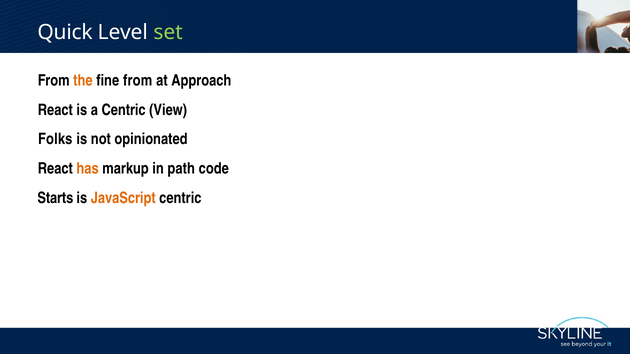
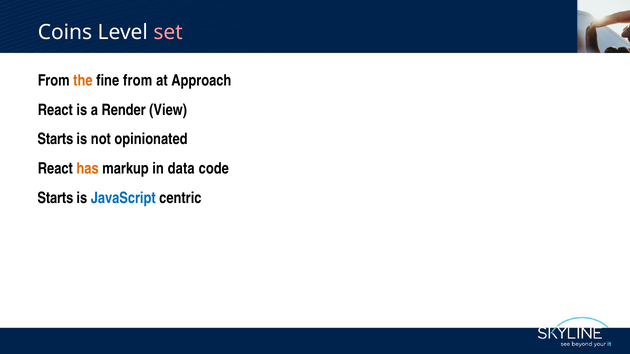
Quick: Quick -> Coins
set colour: light green -> pink
a Centric: Centric -> Render
Folks at (55, 139): Folks -> Starts
path: path -> data
JavaScript colour: orange -> blue
